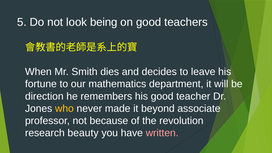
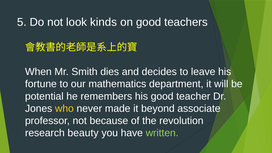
being: being -> kinds
direction: direction -> potential
written colour: pink -> light green
